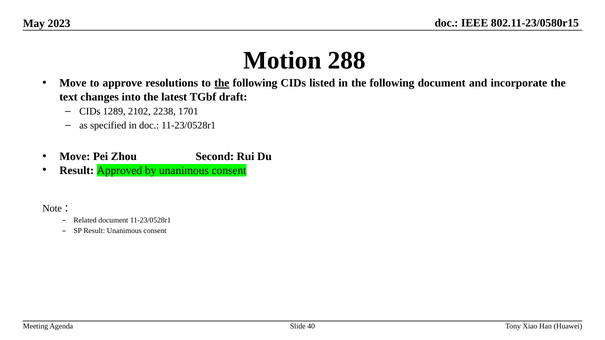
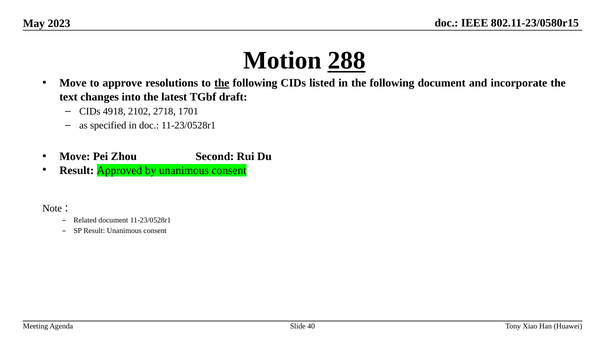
288 underline: none -> present
1289: 1289 -> 4918
2238: 2238 -> 2718
